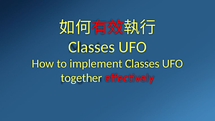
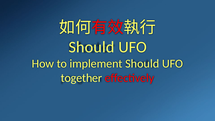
Classes at (92, 47): Classes -> Should
implement Classes: Classes -> Should
